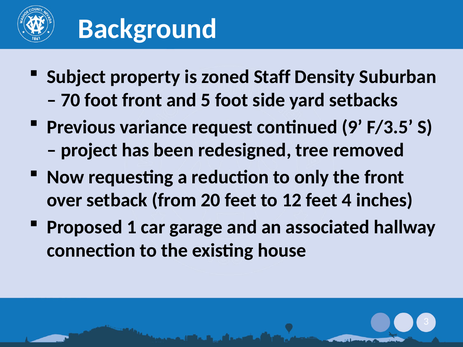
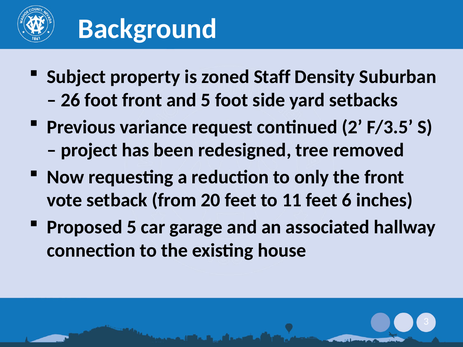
70: 70 -> 26
9: 9 -> 2
over: over -> vote
12: 12 -> 11
4: 4 -> 6
Proposed 1: 1 -> 5
